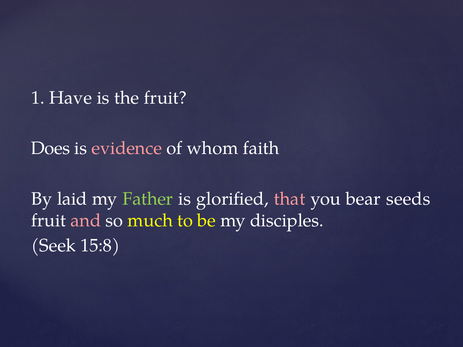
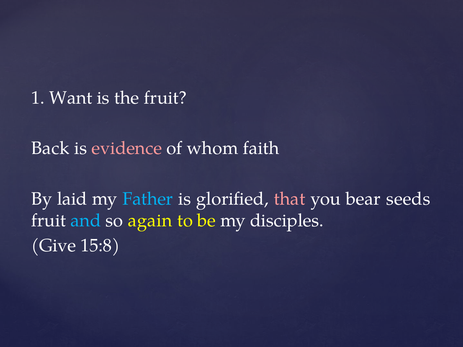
Have: Have -> Want
Does: Does -> Back
Father colour: light green -> light blue
and colour: pink -> light blue
much: much -> again
Seek: Seek -> Give
